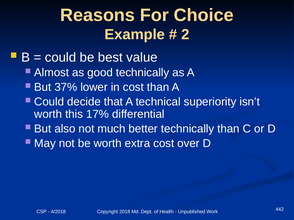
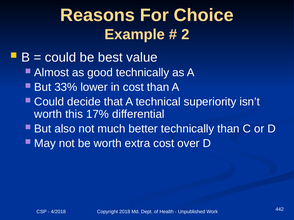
37%: 37% -> 33%
